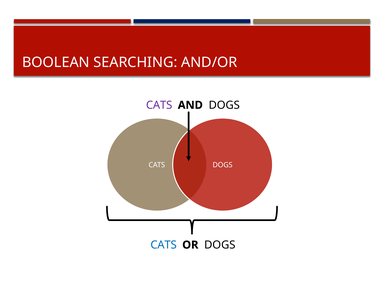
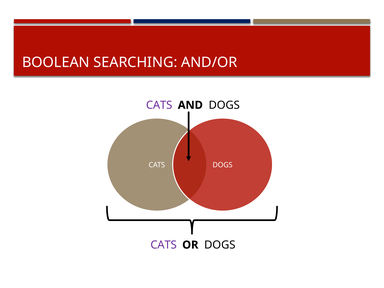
CATS at (164, 245) colour: blue -> purple
